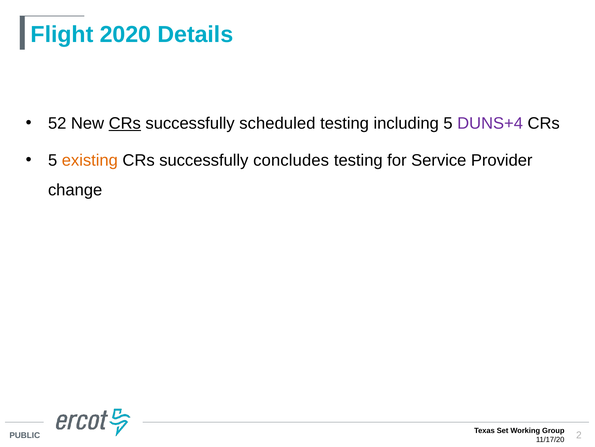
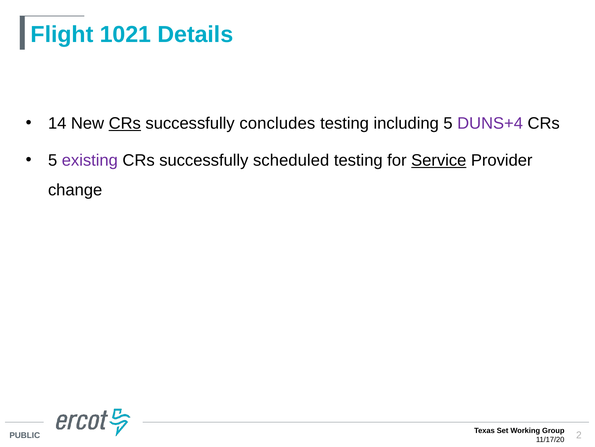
2020: 2020 -> 1021
52: 52 -> 14
scheduled: scheduled -> concludes
existing colour: orange -> purple
concludes: concludes -> scheduled
Service underline: none -> present
